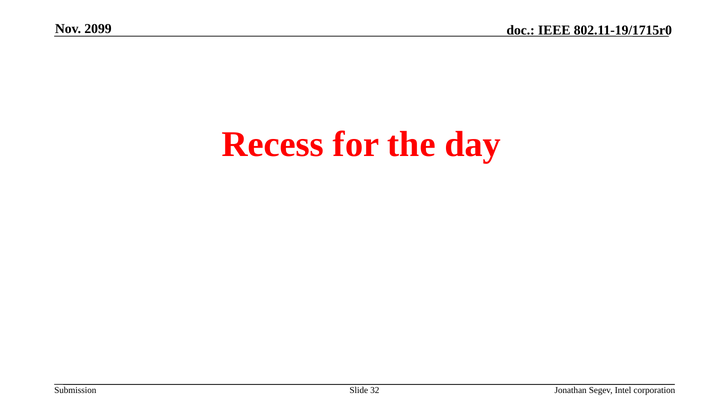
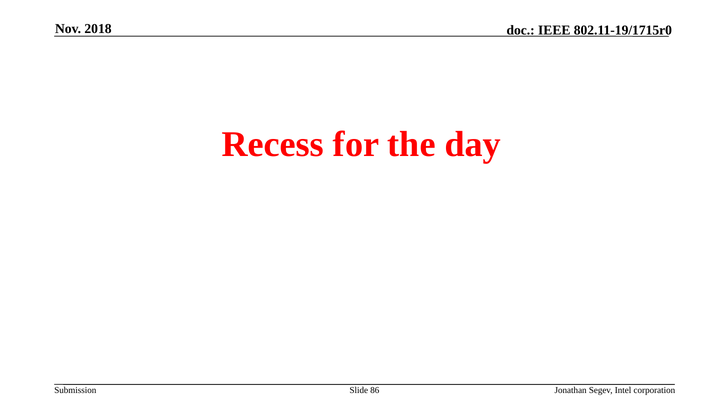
2099: 2099 -> 2018
32: 32 -> 86
